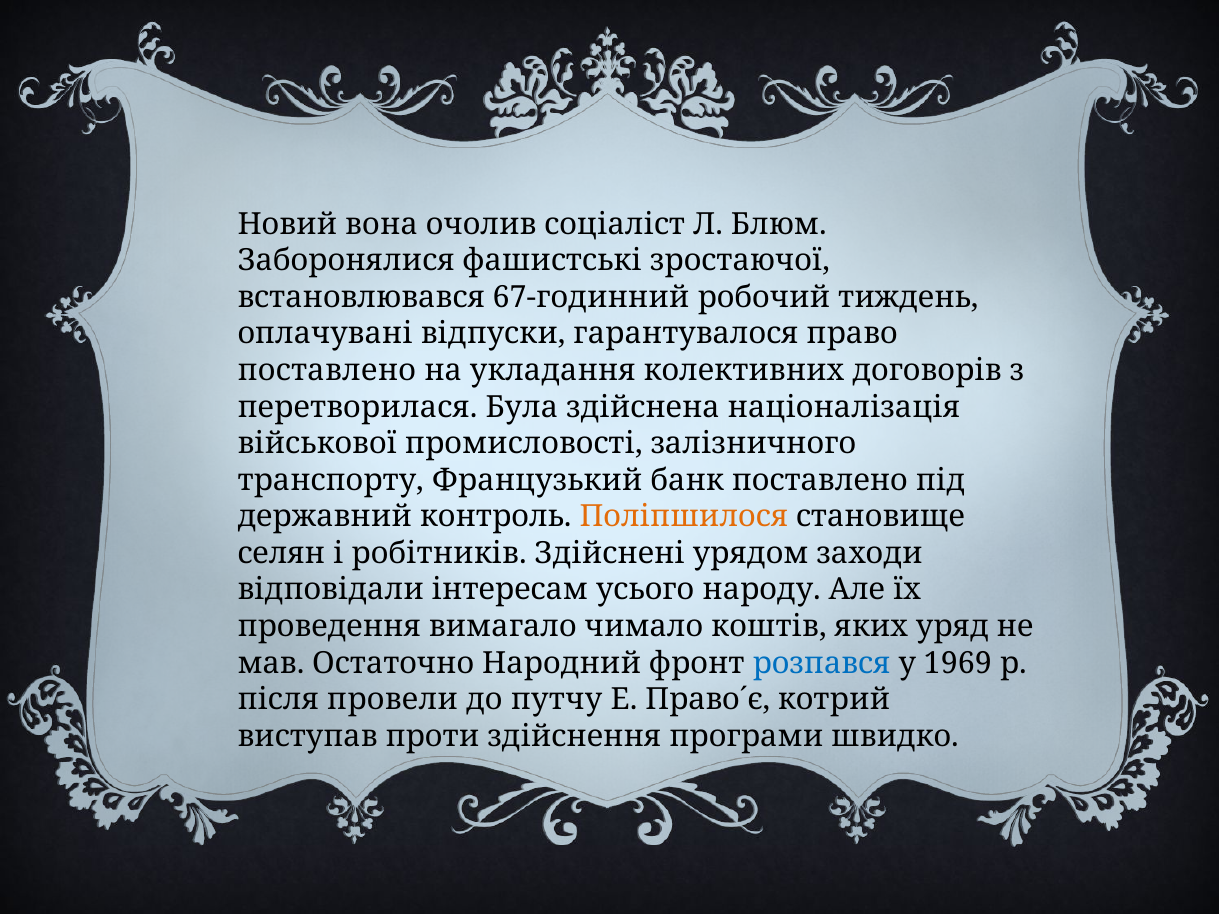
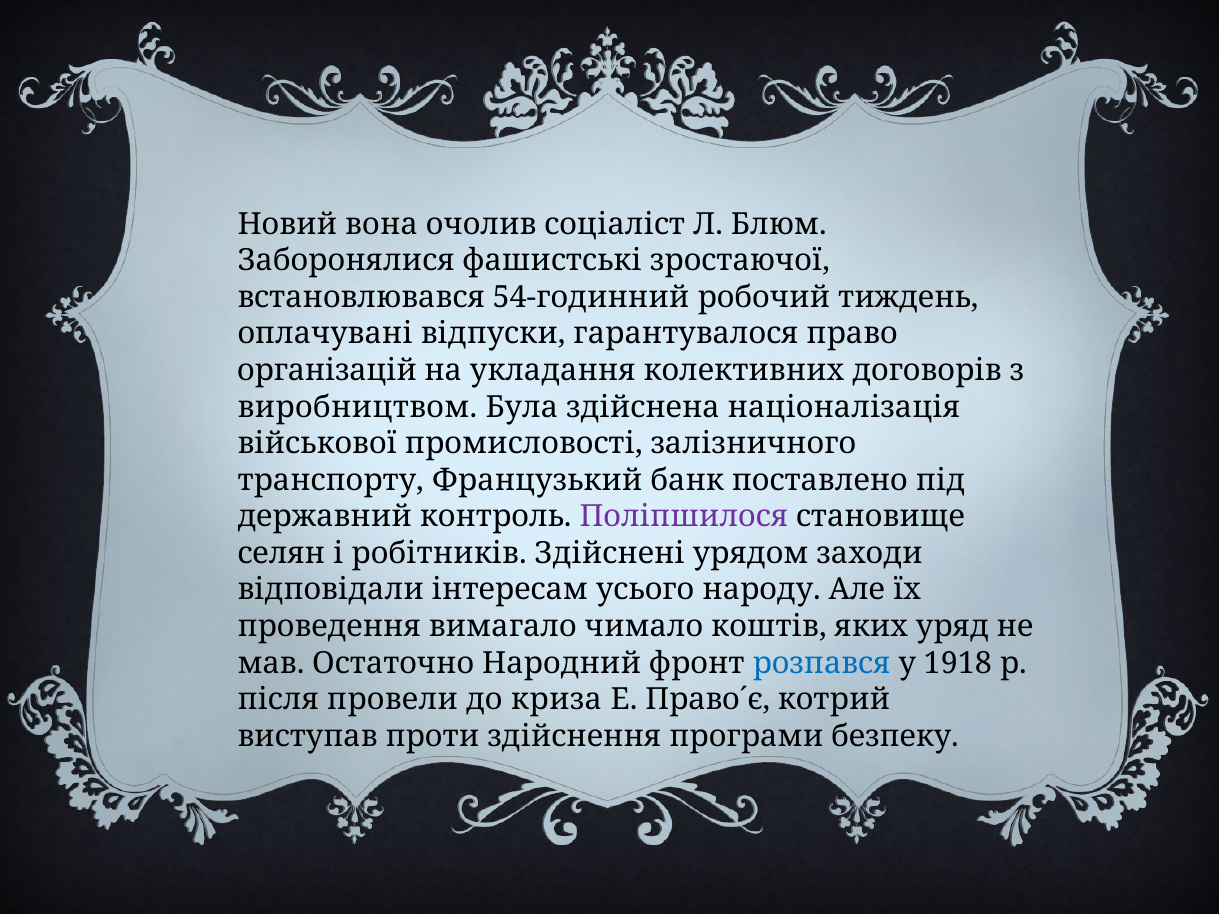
67-годинний: 67-годинний -> 54-годинний
поставлено at (327, 371): поставлено -> організацій
перетворилася: перетворилася -> виробництвом
Поліпшилося colour: orange -> purple
1969: 1969 -> 1918
путчу: путчу -> криза
швидко: швидко -> безпеку
